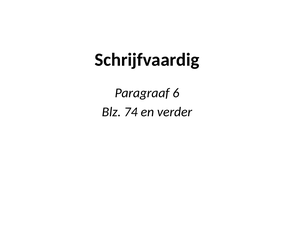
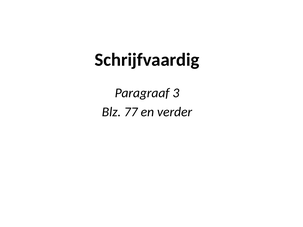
6: 6 -> 3
74: 74 -> 77
